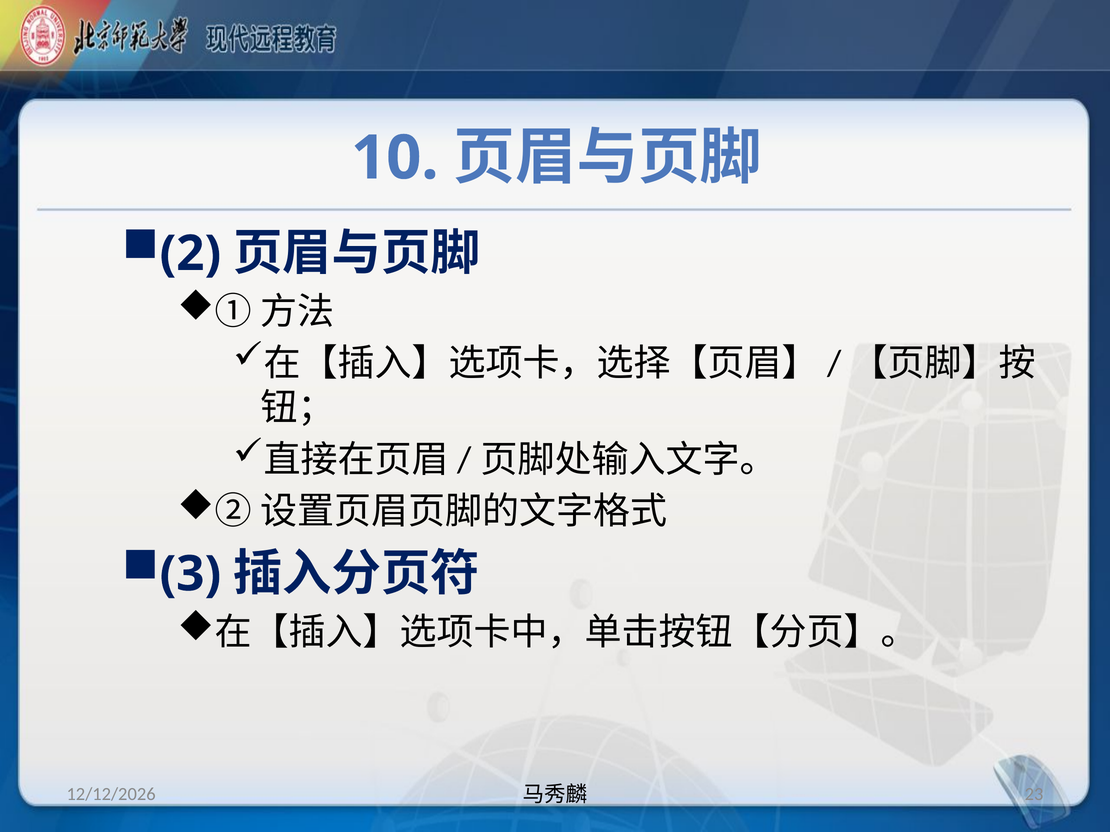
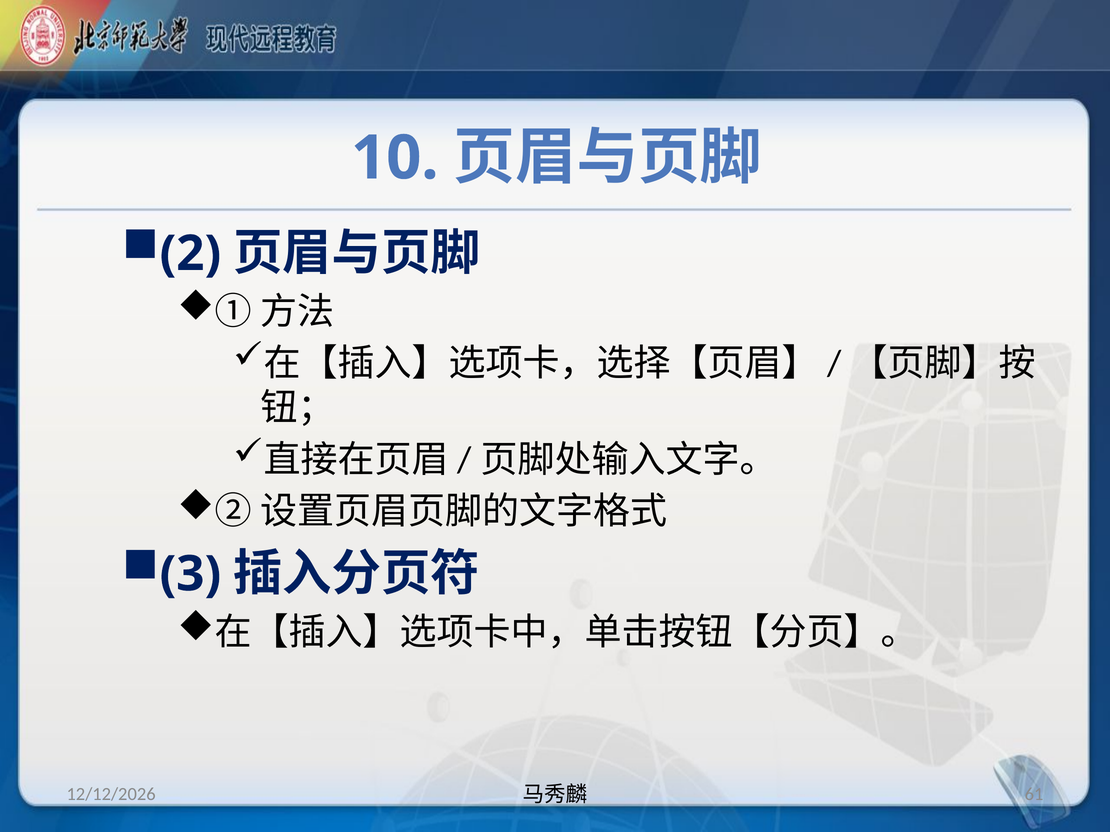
23: 23 -> 61
